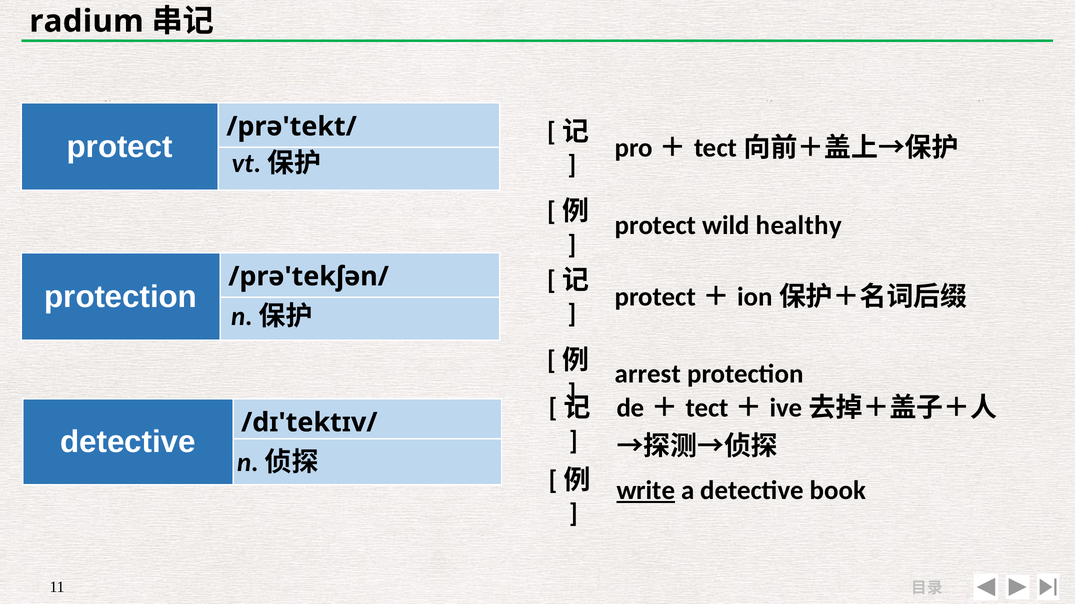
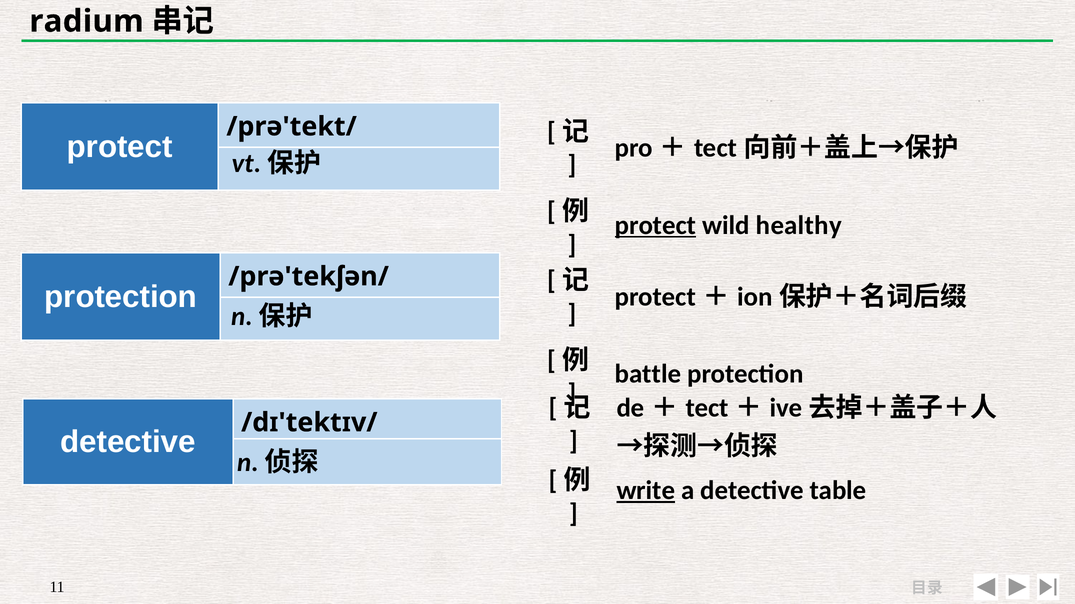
protect at (655, 226) underline: none -> present
arrest: arrest -> battle
book: book -> table
